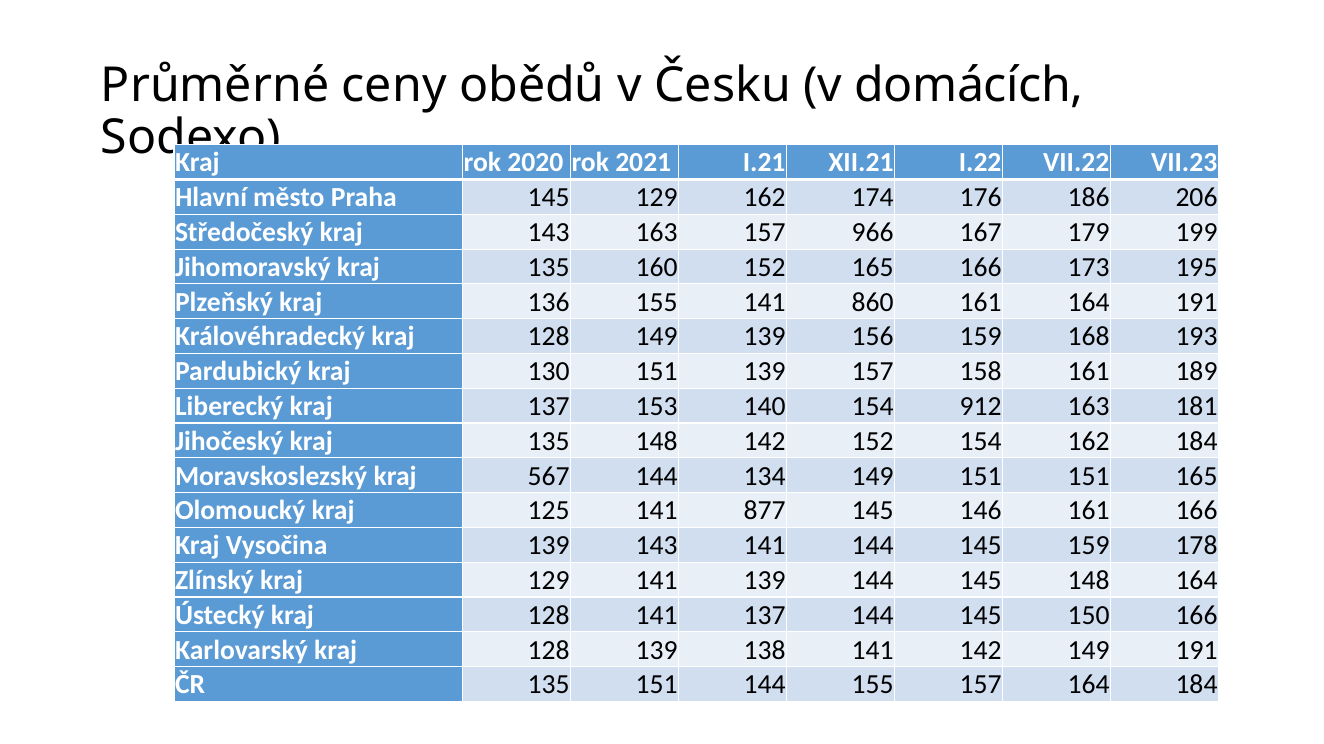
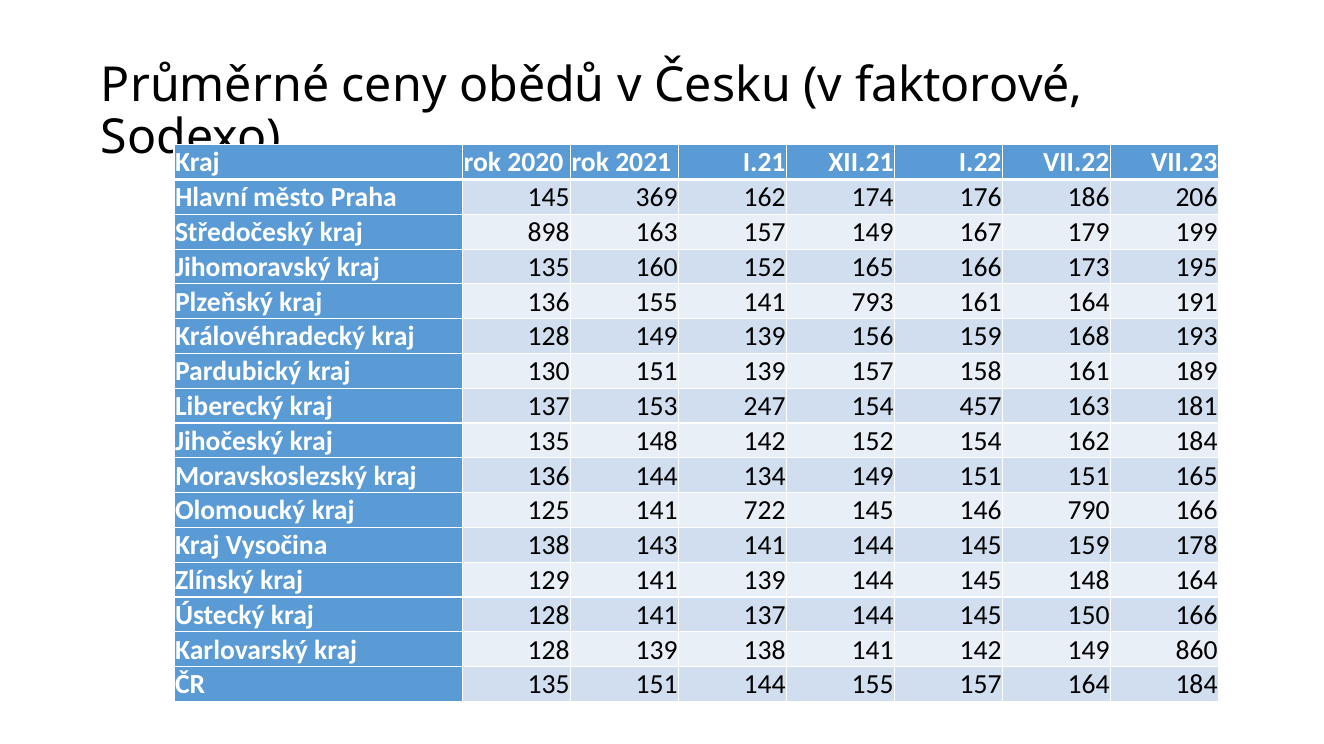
domácích: domácích -> faktorové
145 129: 129 -> 369
kraj 143: 143 -> 898
157 966: 966 -> 149
860: 860 -> 793
140: 140 -> 247
912: 912 -> 457
Moravskoslezský kraj 567: 567 -> 136
877: 877 -> 722
146 161: 161 -> 790
Vysočina 139: 139 -> 138
149 191: 191 -> 860
